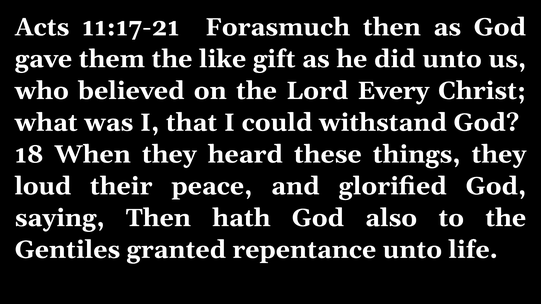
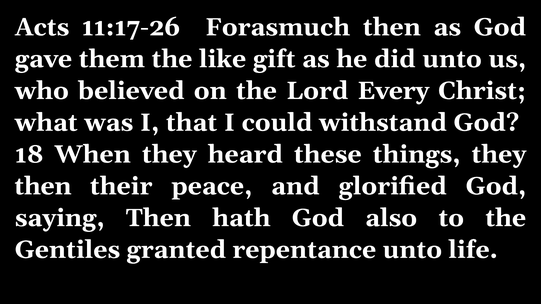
11:17-21: 11:17-21 -> 11:17-26
loud at (43, 186): loud -> then
